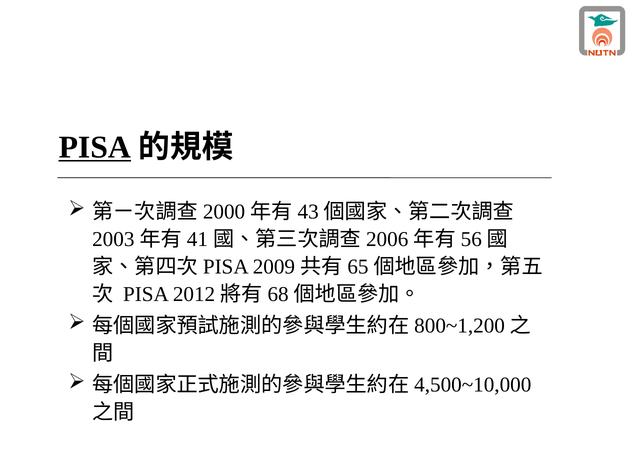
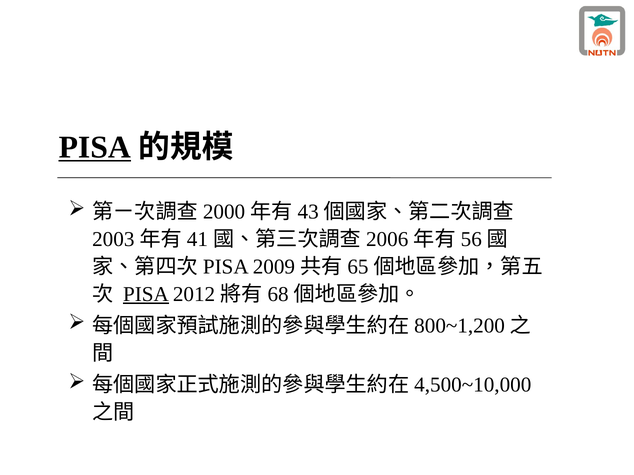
PISA at (146, 294) underline: none -> present
